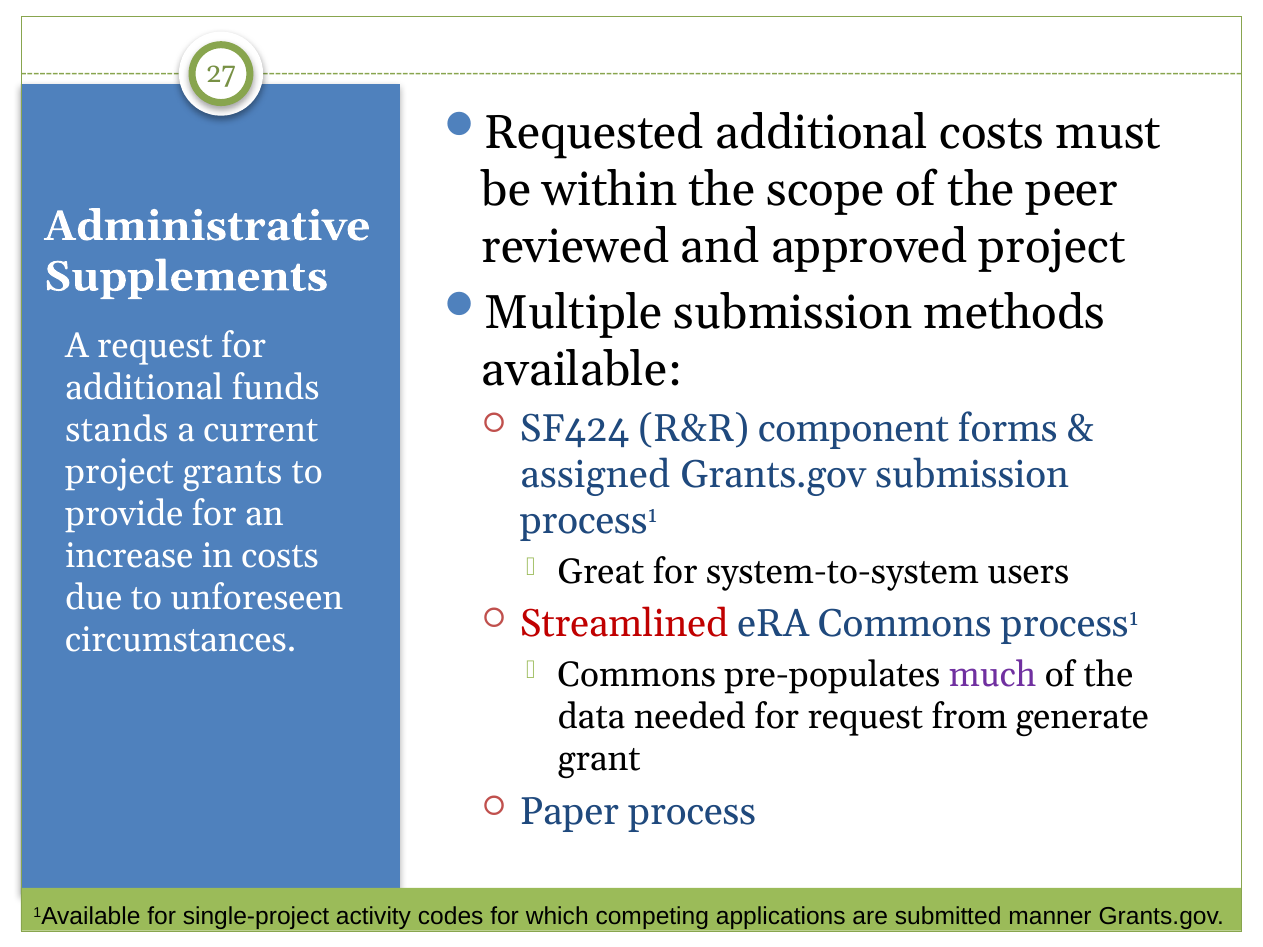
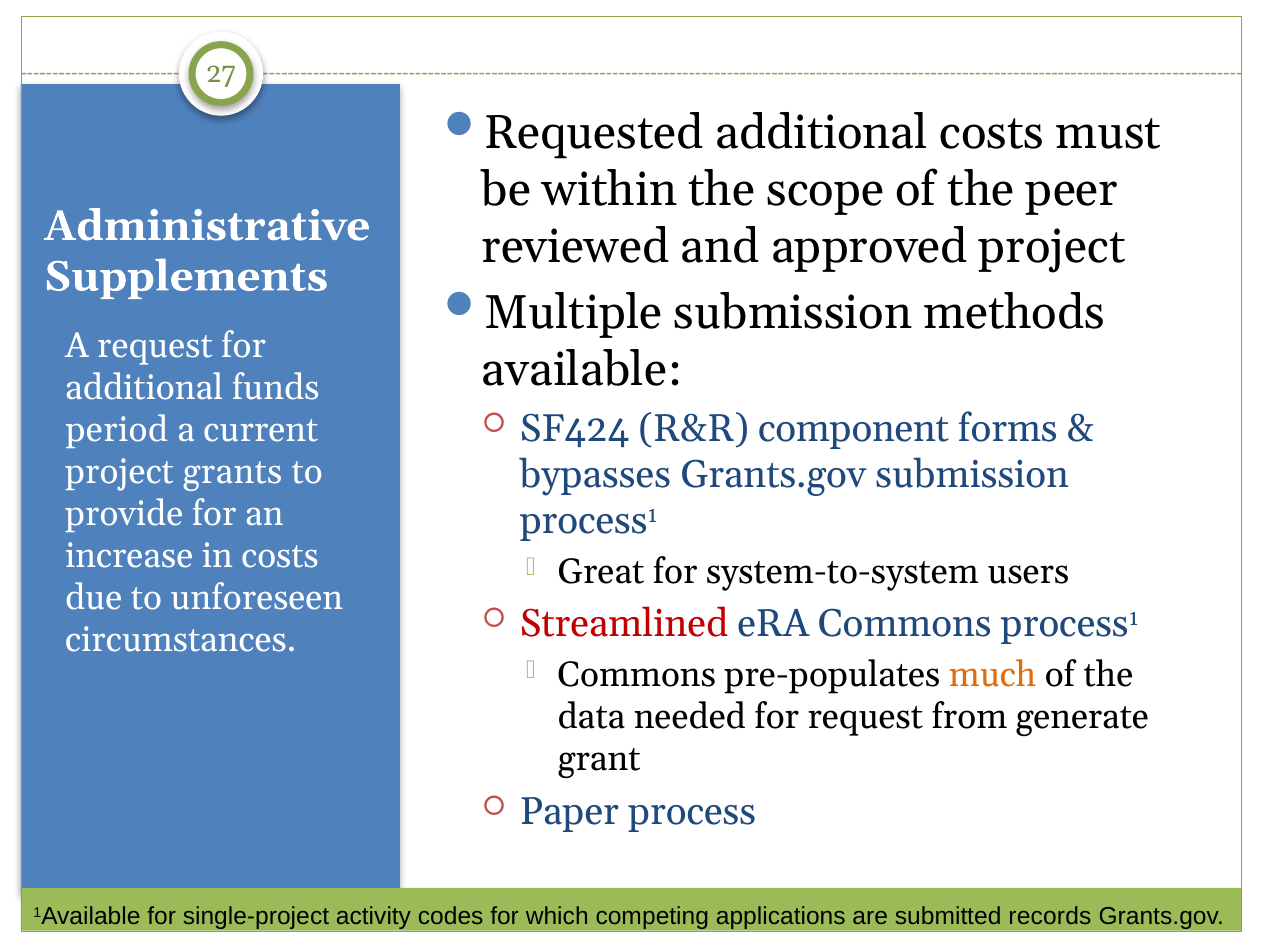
stands: stands -> period
assigned: assigned -> bypasses
much colour: purple -> orange
manner: manner -> records
